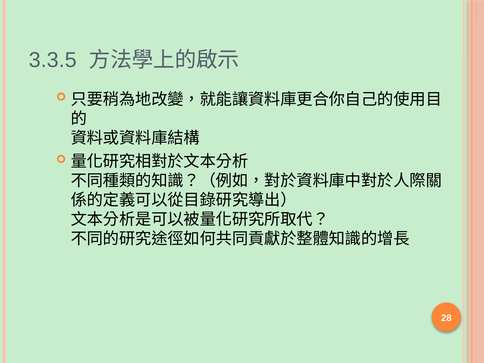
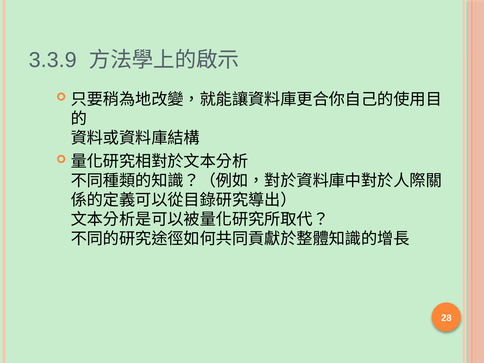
3.3.5: 3.3.5 -> 3.3.9
